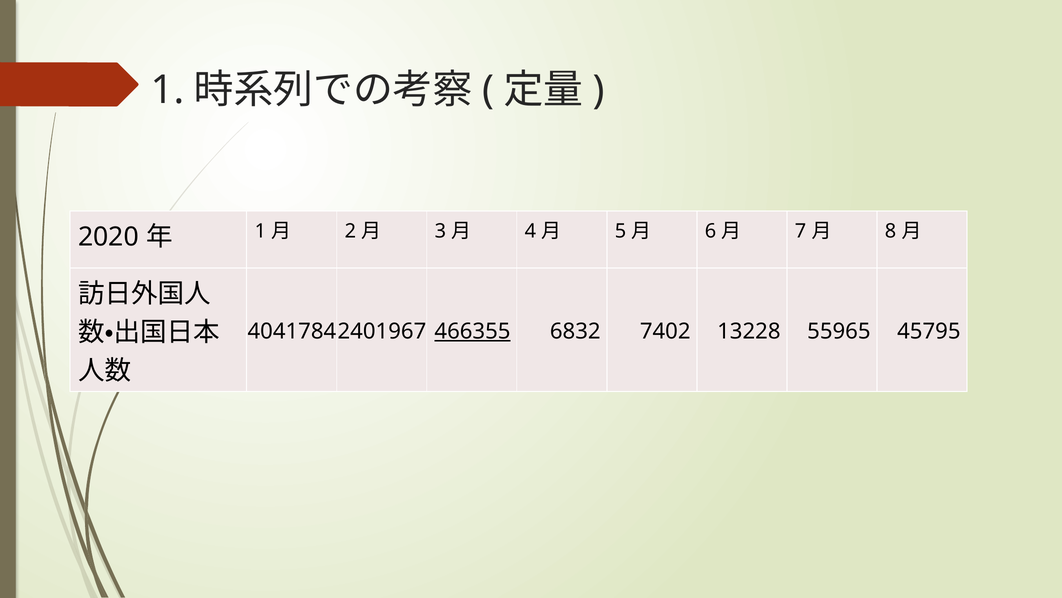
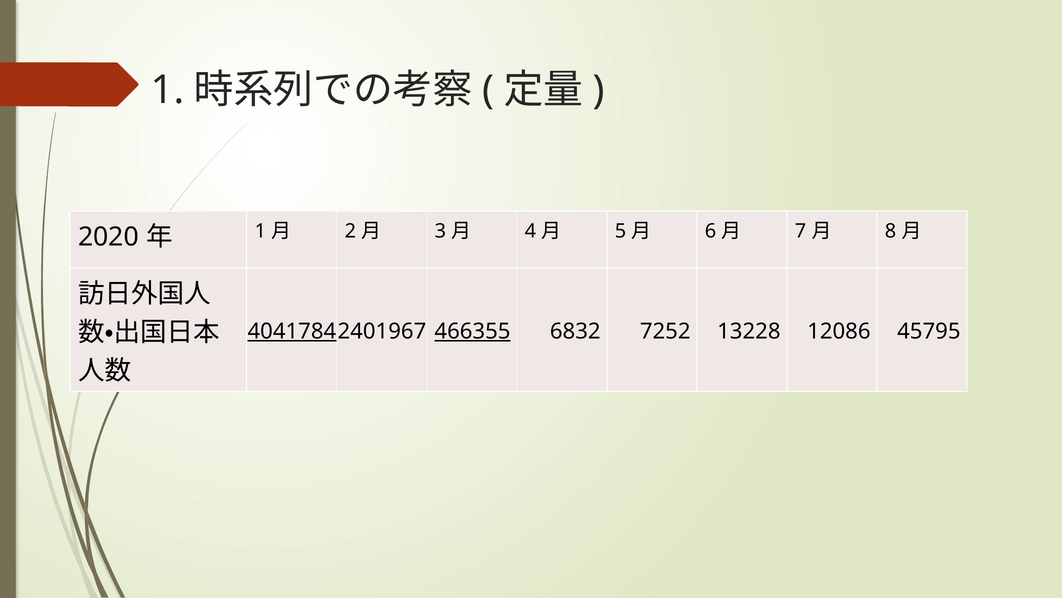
4041784 underline: none -> present
7402: 7402 -> 7252
55965: 55965 -> 12086
